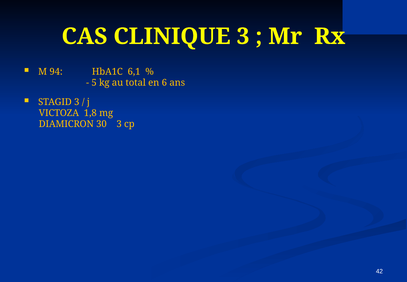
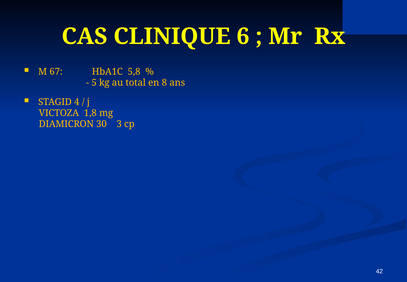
CLINIQUE 3: 3 -> 6
94: 94 -> 67
6,1: 6,1 -> 5,8
6: 6 -> 8
STAGID 3: 3 -> 4
